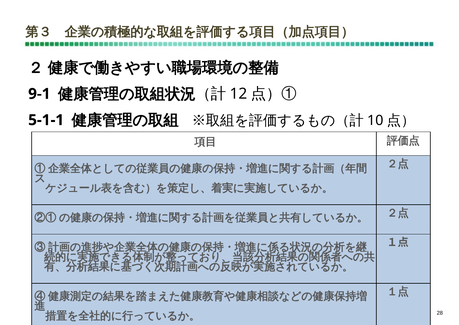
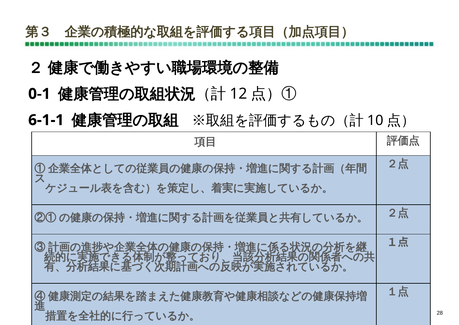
9-1: 9-1 -> 0-1
5-1-1: 5-1-1 -> 6-1-1
